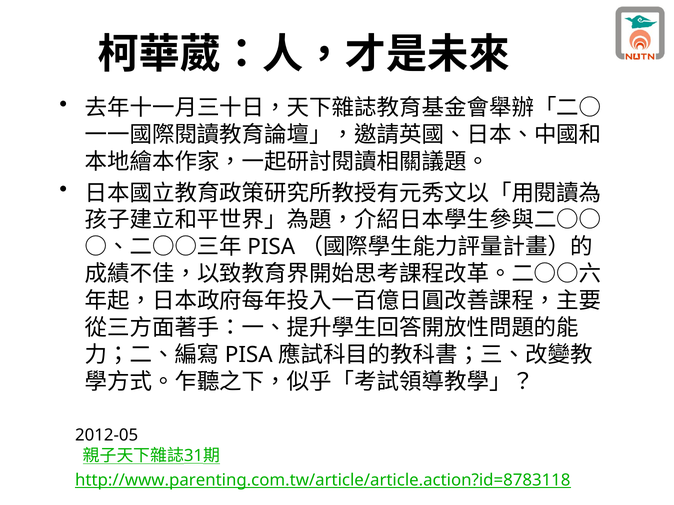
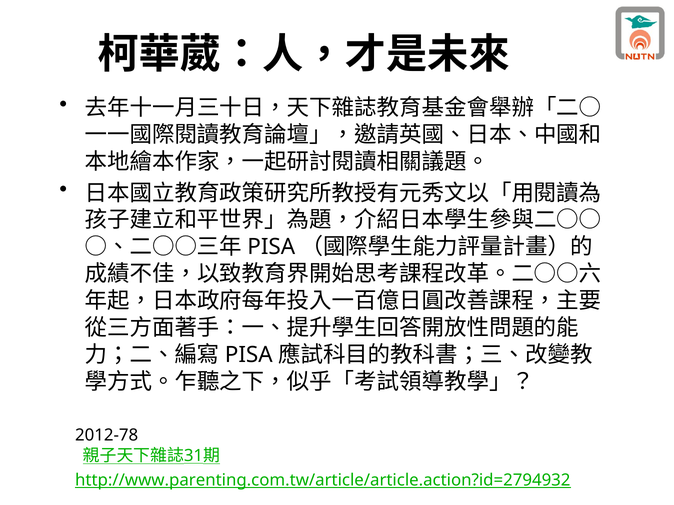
2012-05: 2012-05 -> 2012-78
http://www.parenting.com.tw/article/article.action?id=8783118: http://www.parenting.com.tw/article/article.action?id=8783118 -> http://www.parenting.com.tw/article/article.action?id=2794932
